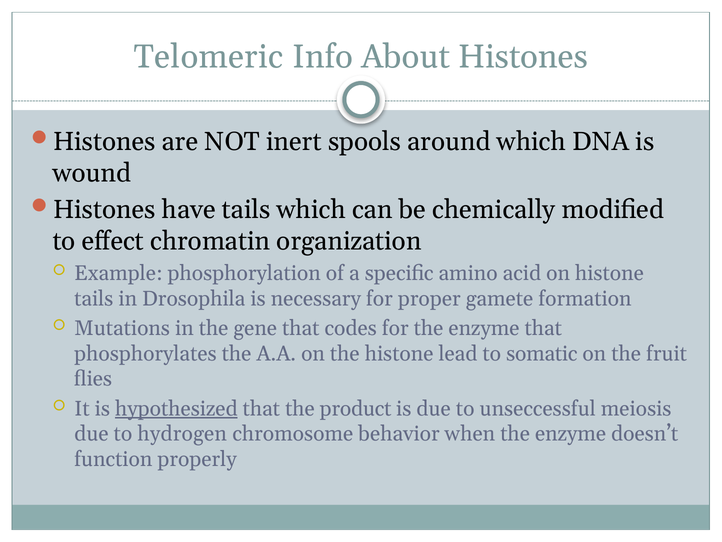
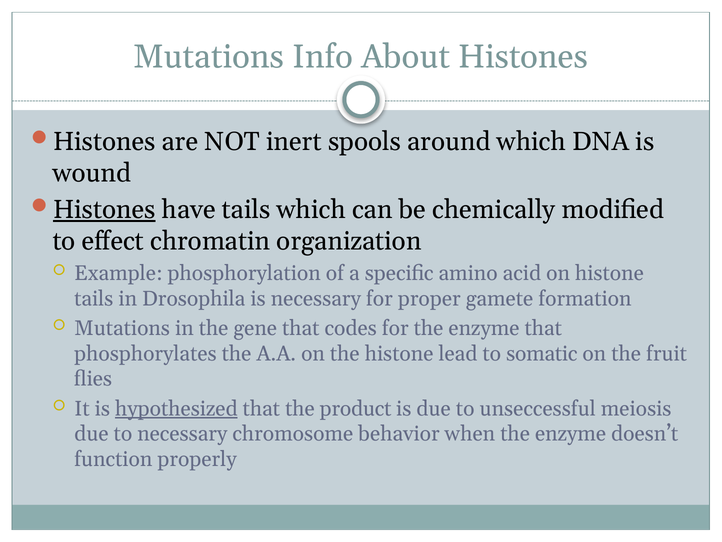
Telomeric at (209, 57): Telomeric -> Mutations
Histones at (104, 210) underline: none -> present
to hydrogen: hydrogen -> necessary
